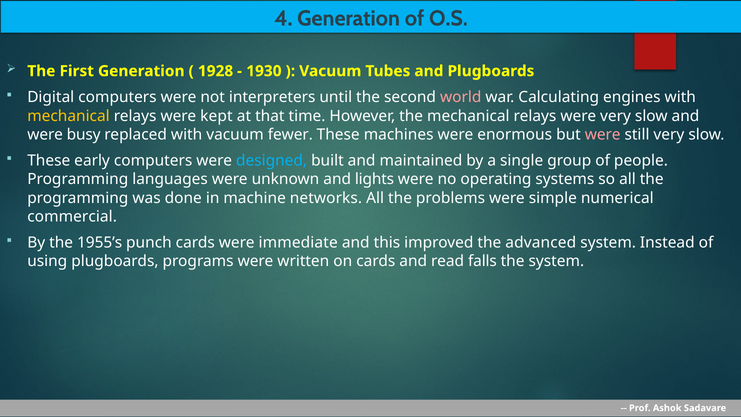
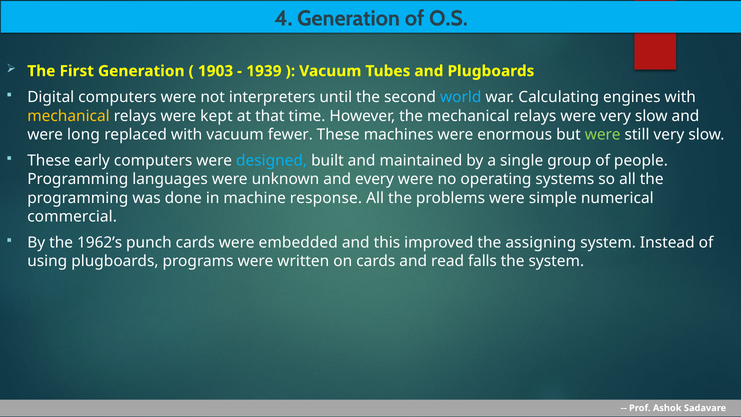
1928: 1928 -> 1903
1930: 1930 -> 1939
world colour: pink -> light blue
busy: busy -> long
were at (603, 134) colour: pink -> light green
lights: lights -> every
networks: networks -> response
1955’s: 1955’s -> 1962’s
immediate: immediate -> embedded
advanced: advanced -> assigning
